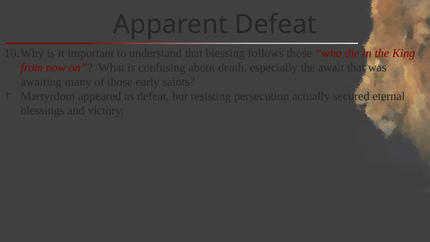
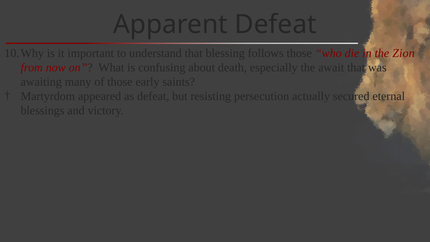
King: King -> Zion
